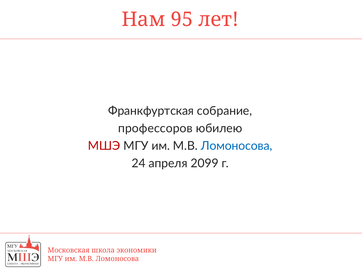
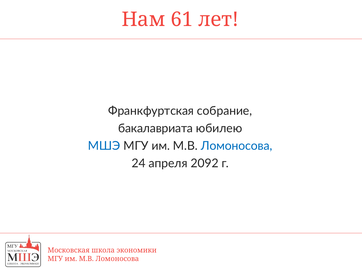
95: 95 -> 61
профессоров: профессоров -> бакалавриата
МШЭ colour: red -> blue
2099: 2099 -> 2092
